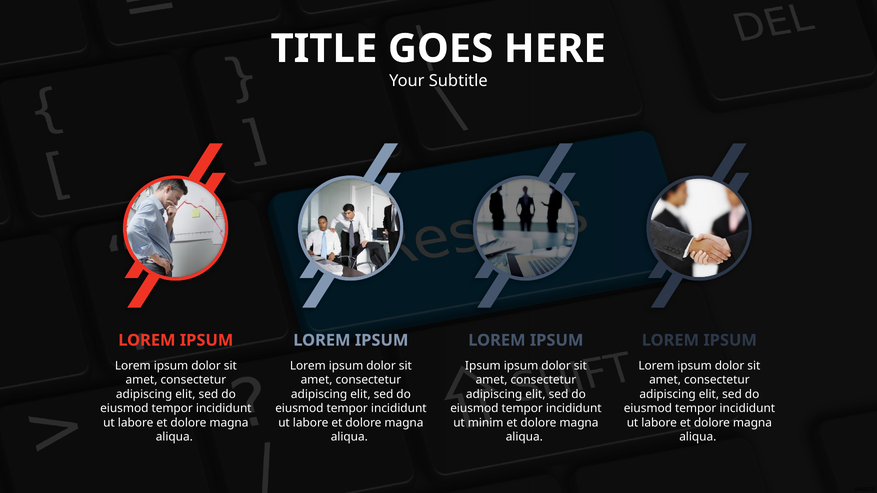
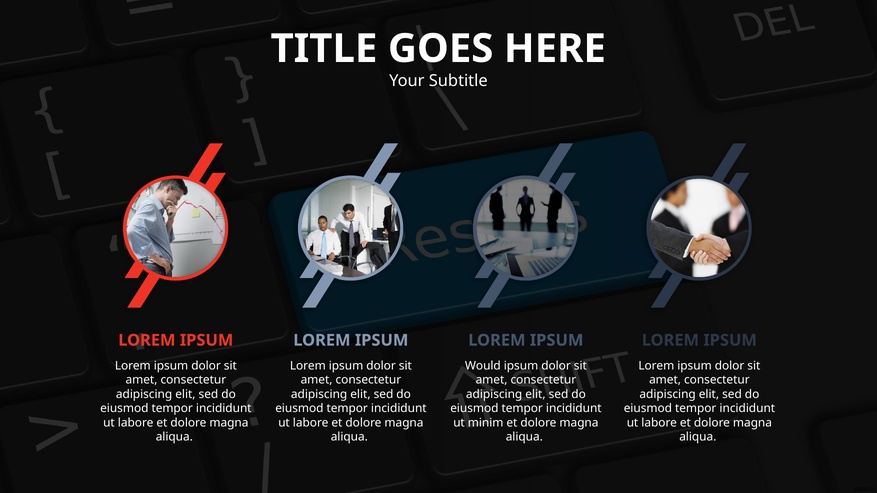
Ipsum at (483, 366): Ipsum -> Would
